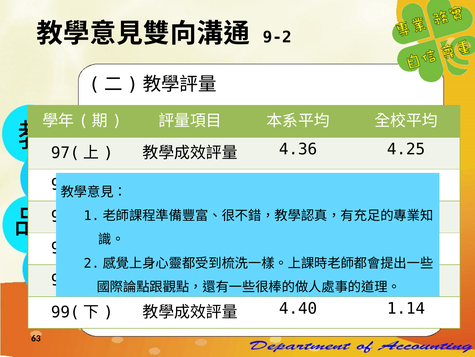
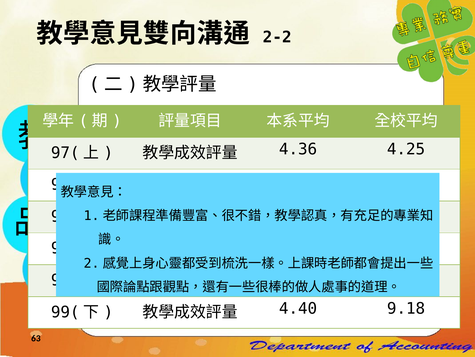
9-2: 9-2 -> 2-2
1.14: 1.14 -> 9.18
